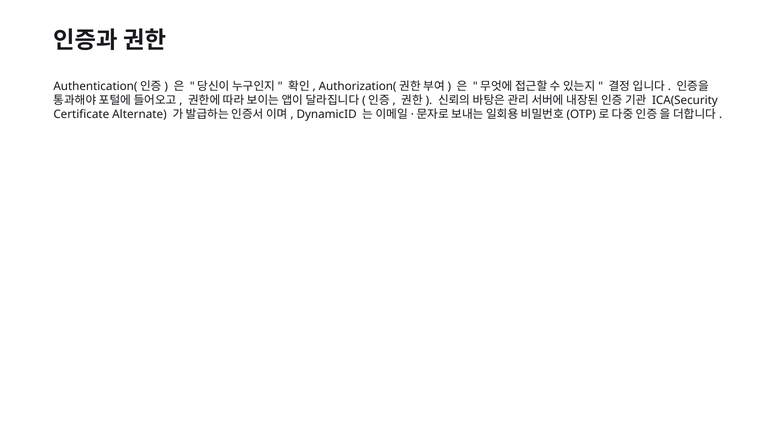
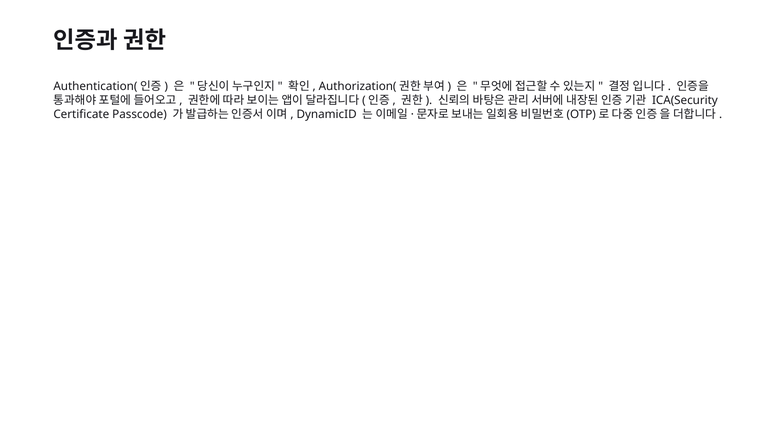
Alternate: Alternate -> Passcode
